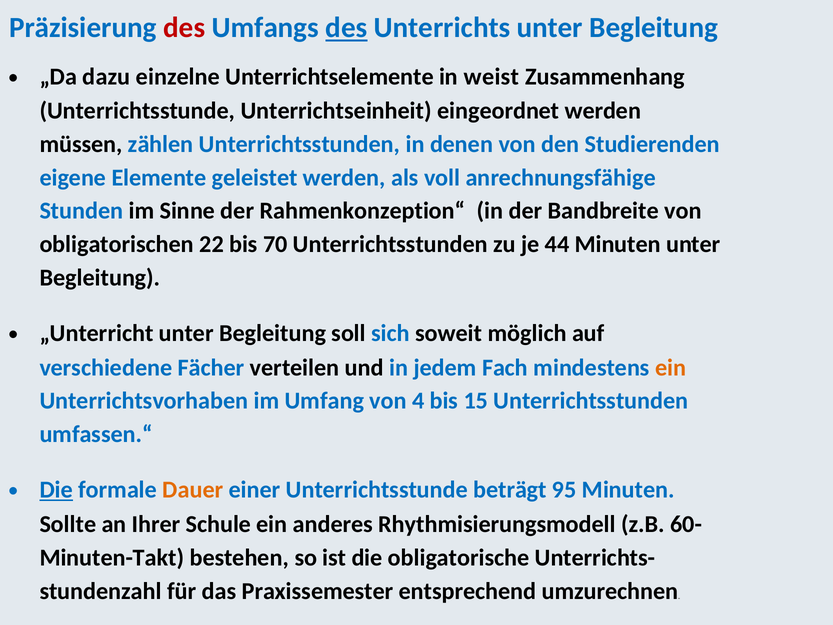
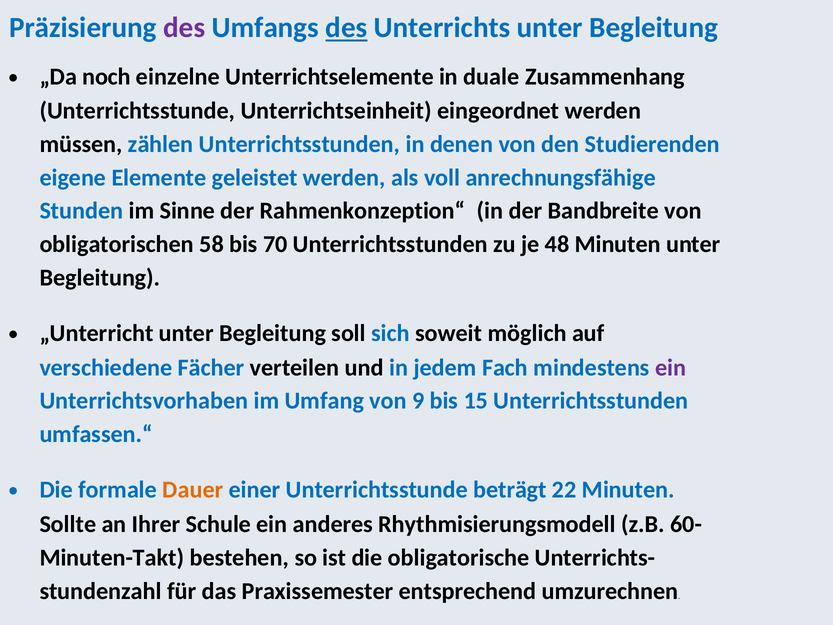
des at (184, 28) colour: red -> purple
dazu: dazu -> noch
weist: weist -> duale
22: 22 -> 58
44: 44 -> 48
ein at (671, 368) colour: orange -> purple
4: 4 -> 9
Die at (56, 490) underline: present -> none
95: 95 -> 22
